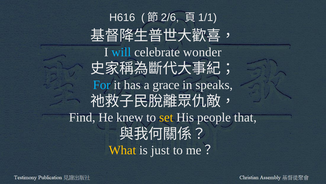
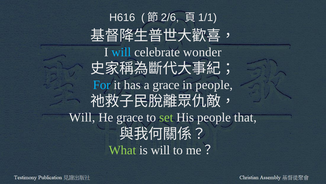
in speaks: speaks -> people
Find at (82, 117): Find -> Will
He knew: knew -> grace
set colour: yellow -> light green
What colour: yellow -> light green
is just: just -> will
